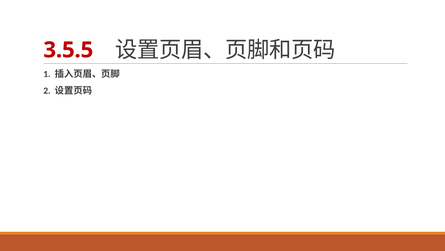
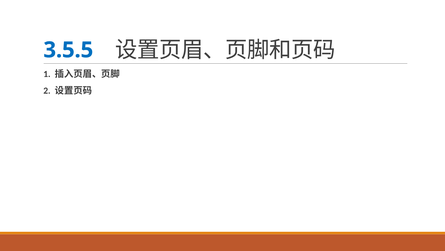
3.5.5 colour: red -> blue
